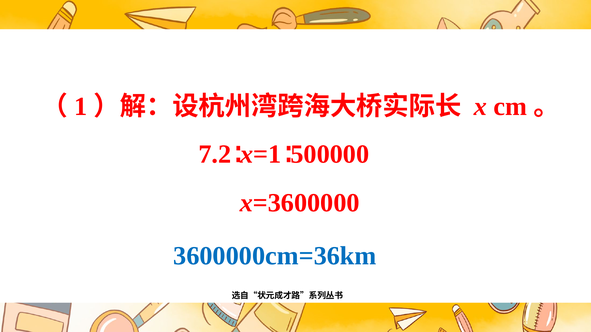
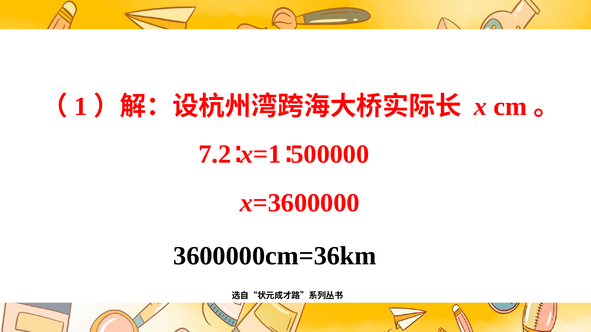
3600000cm=36km colour: blue -> black
